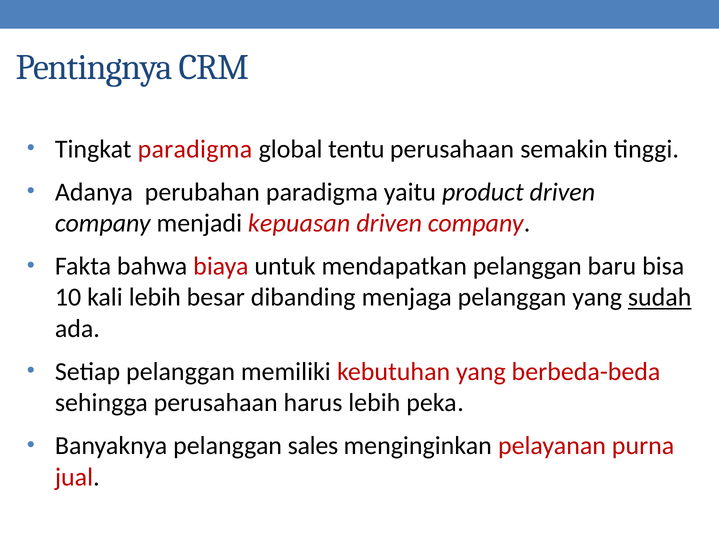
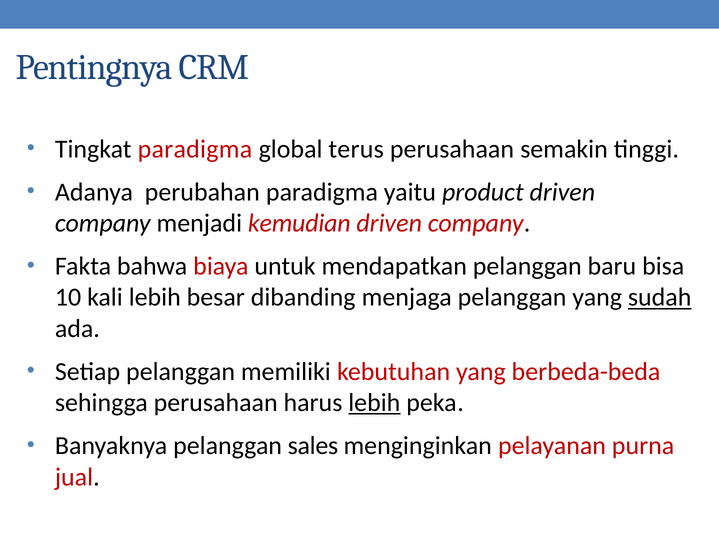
tentu: tentu -> terus
kepuasan: kepuasan -> kemudian
lebih at (374, 403) underline: none -> present
